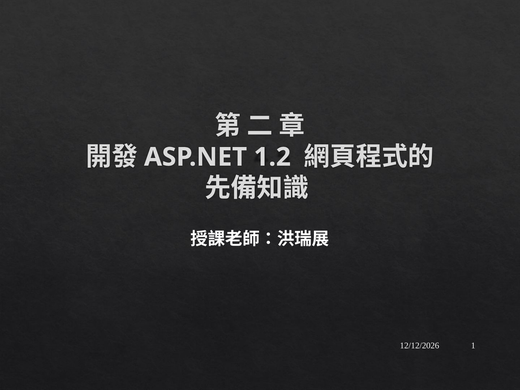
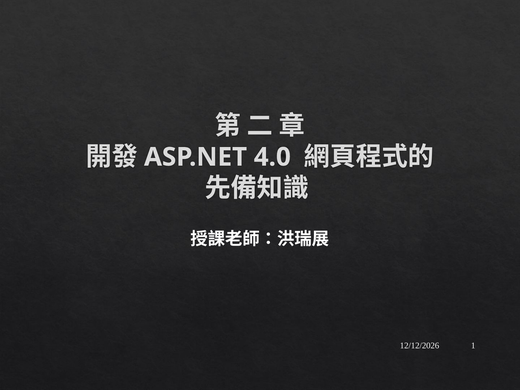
1.2: 1.2 -> 4.0
